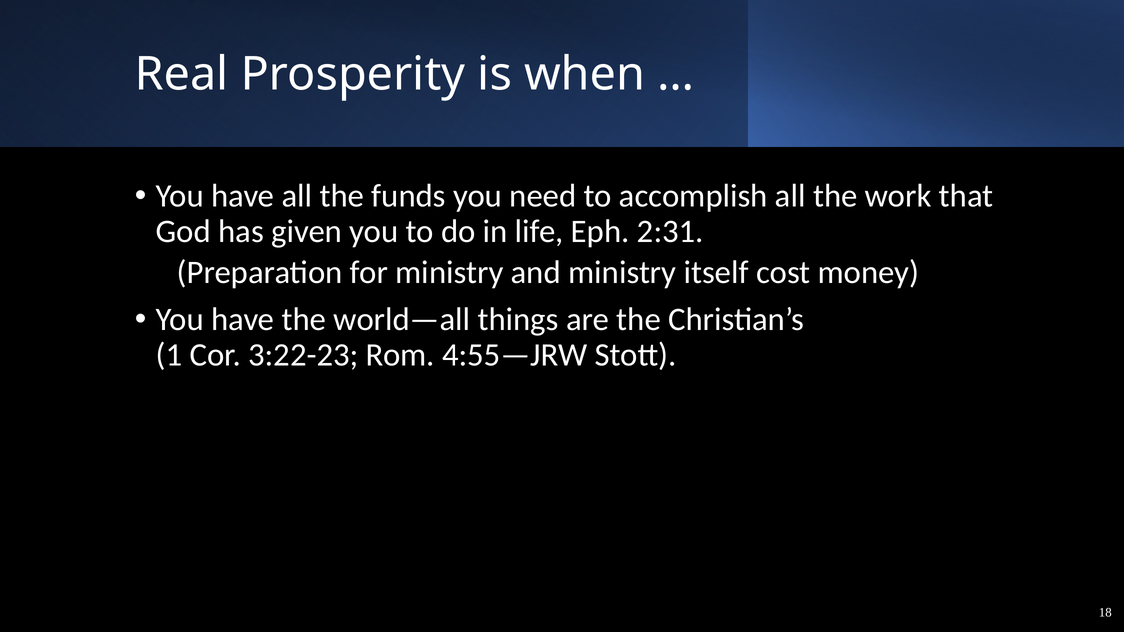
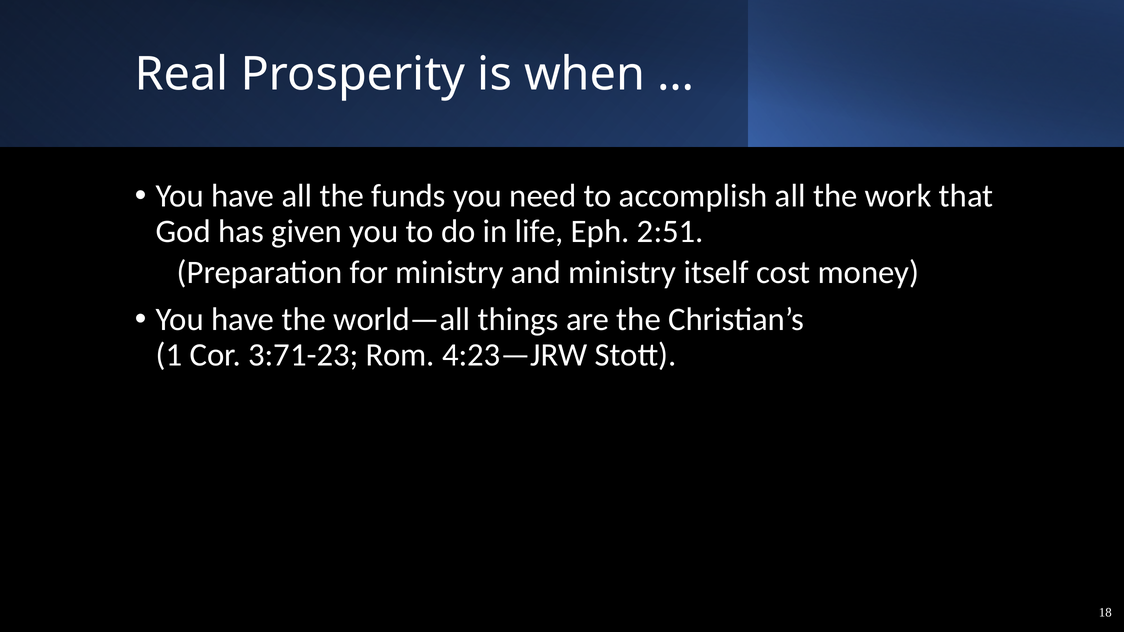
2:31: 2:31 -> 2:51
3:22-23: 3:22-23 -> 3:71-23
4:55—JRW: 4:55—JRW -> 4:23—JRW
